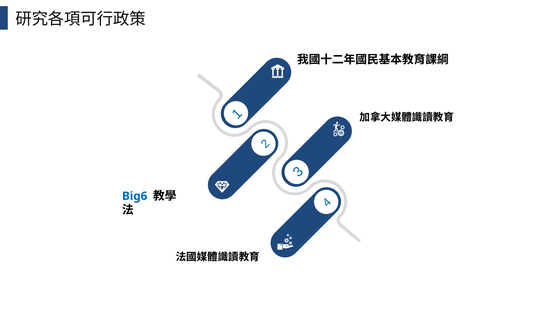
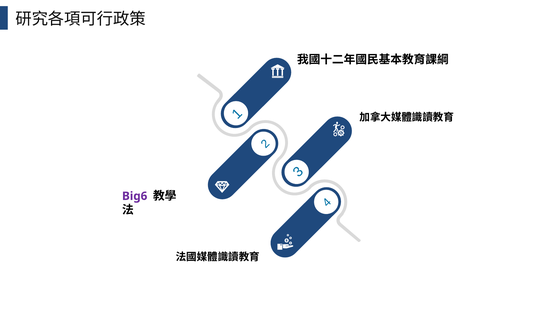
Big6 colour: blue -> purple
